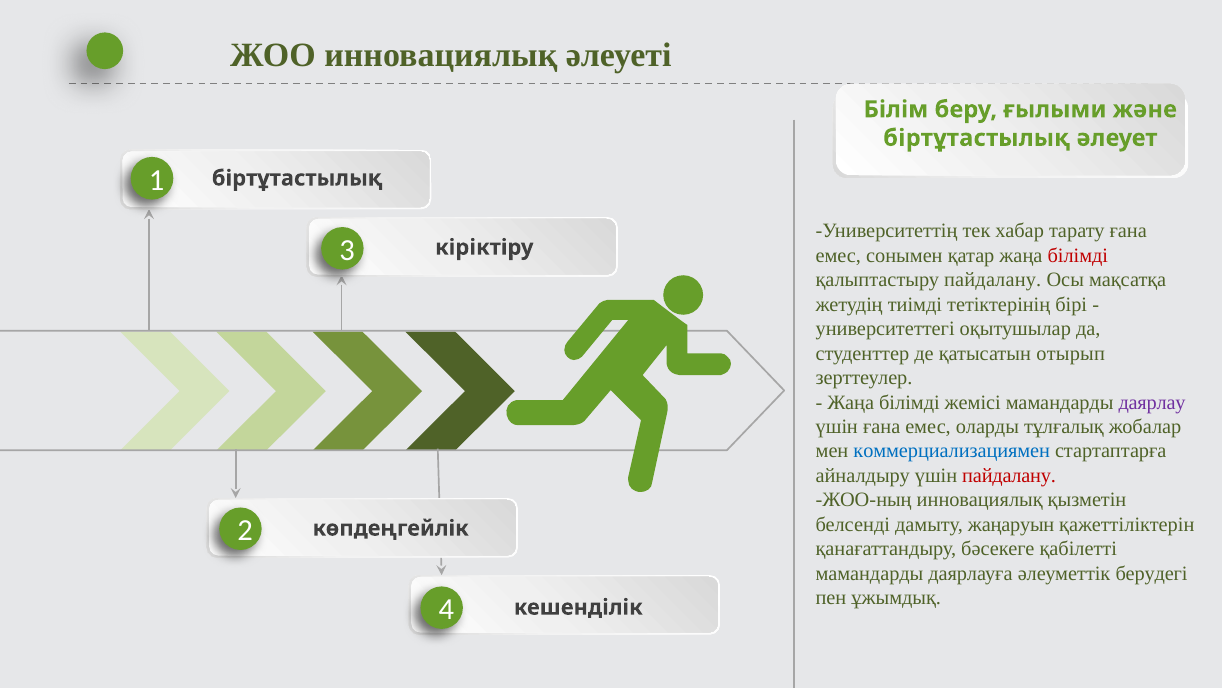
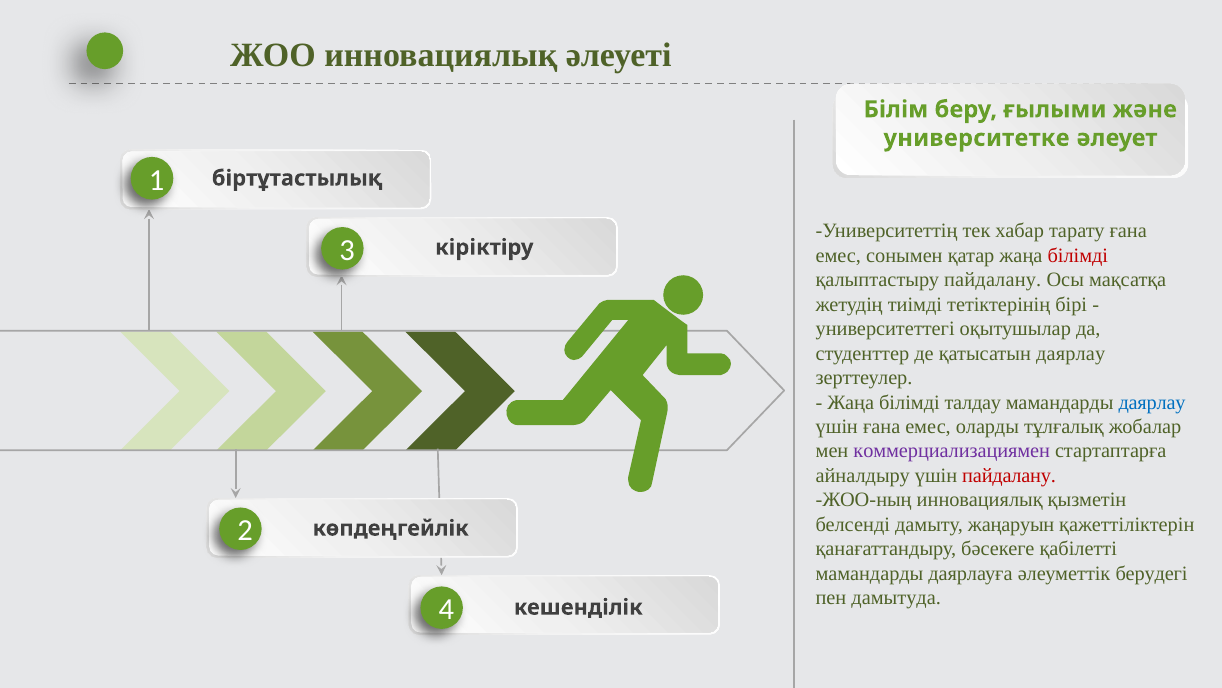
біртұтастылық at (977, 138): біртұтастылық -> университетке
қатысатын отырып: отырып -> даярлау
жемісі: жемісі -> талдау
даярлау at (1152, 402) colour: purple -> blue
коммерциализациямен colour: blue -> purple
ұжымдық: ұжымдық -> дамытуда
